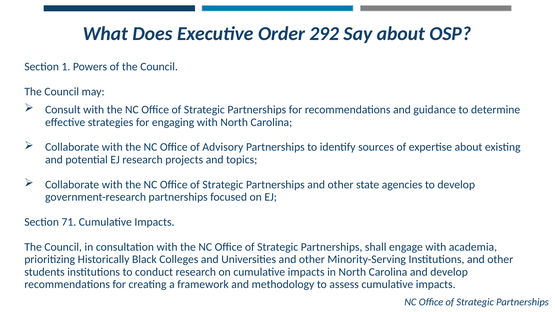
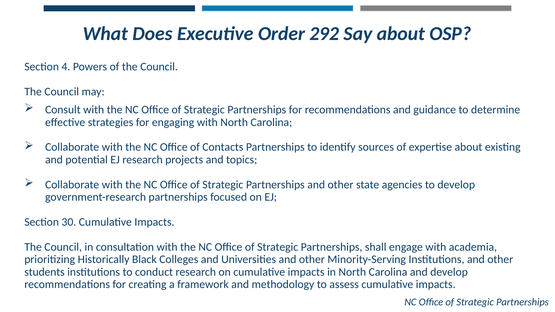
1: 1 -> 4
Advisory: Advisory -> Contacts
71: 71 -> 30
